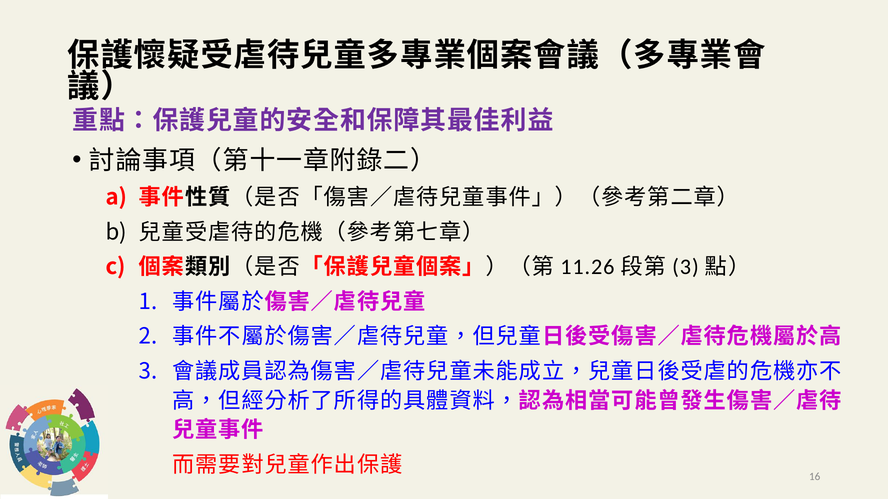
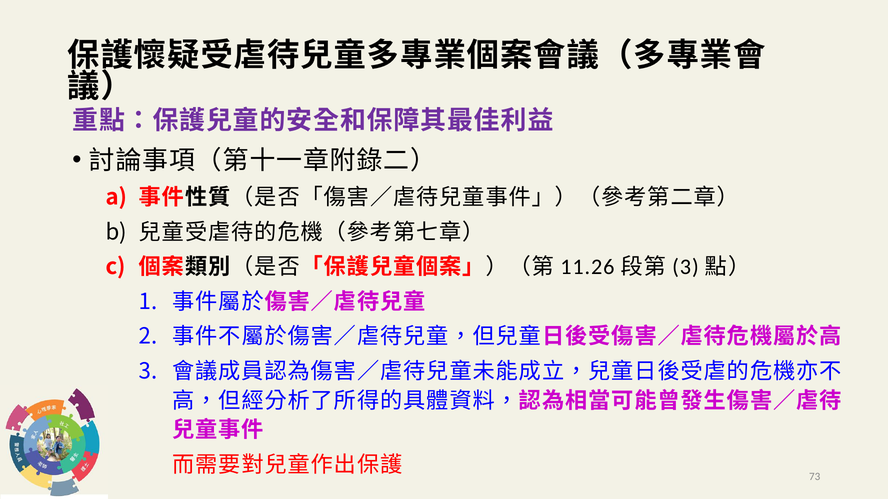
16: 16 -> 73
